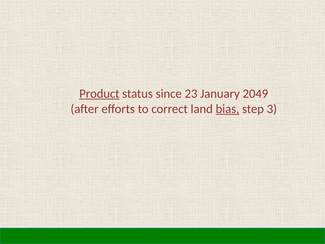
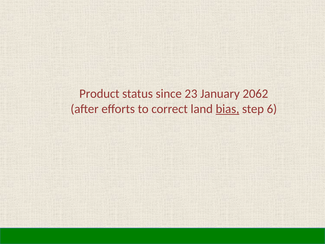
Product underline: present -> none
2049: 2049 -> 2062
3: 3 -> 6
